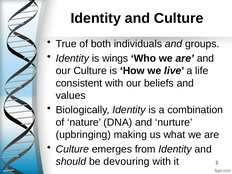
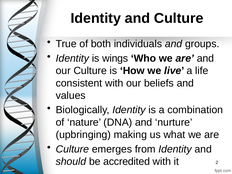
devouring: devouring -> accredited
